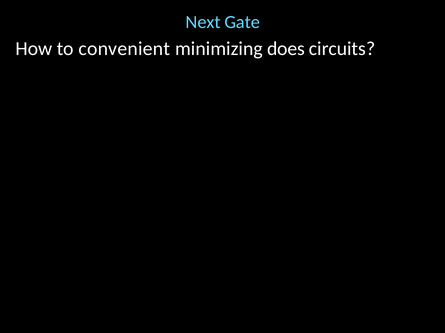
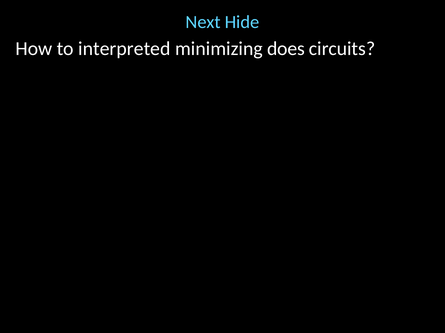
Gate: Gate -> Hide
convenient: convenient -> interpreted
